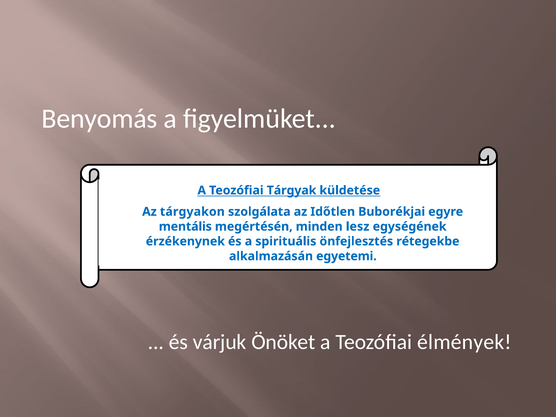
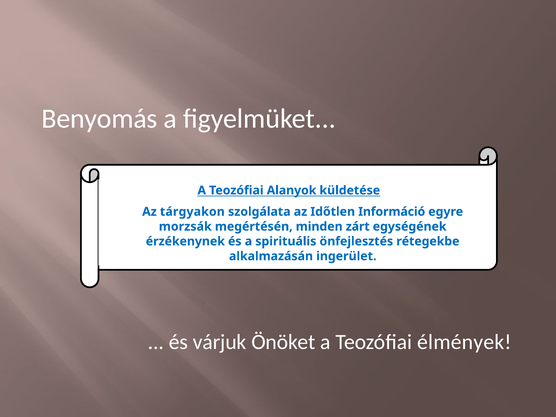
Tárgyak: Tárgyak -> Alanyok
Buborékjai: Buborékjai -> Információ
mentális: mentális -> morzsák
lesz: lesz -> zárt
egyetemi: egyetemi -> ingerület
